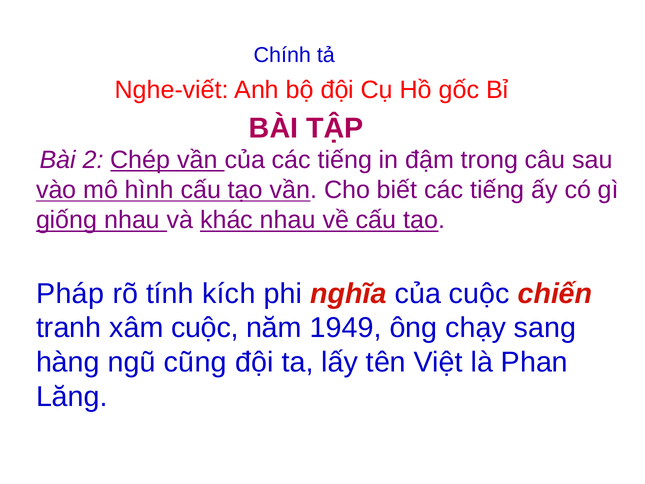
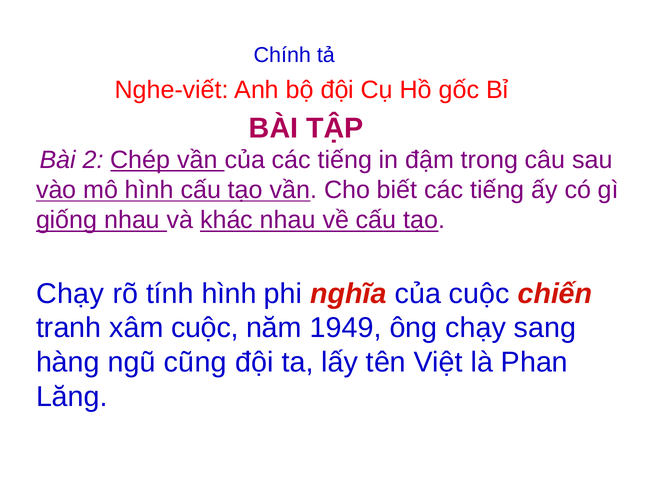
Pháp at (70, 293): Pháp -> Chạy
tính kích: kích -> hình
